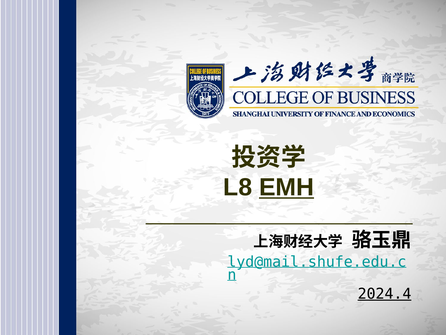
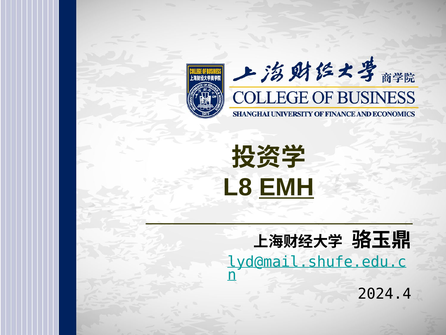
2024.4 underline: present -> none
